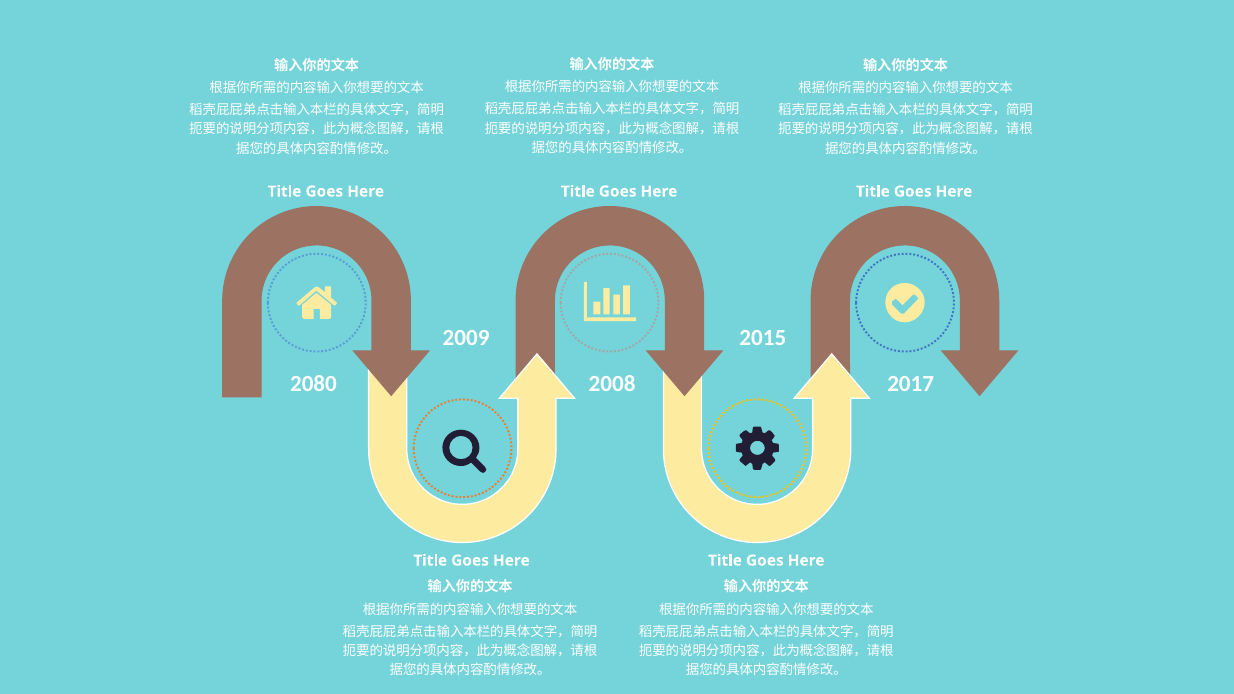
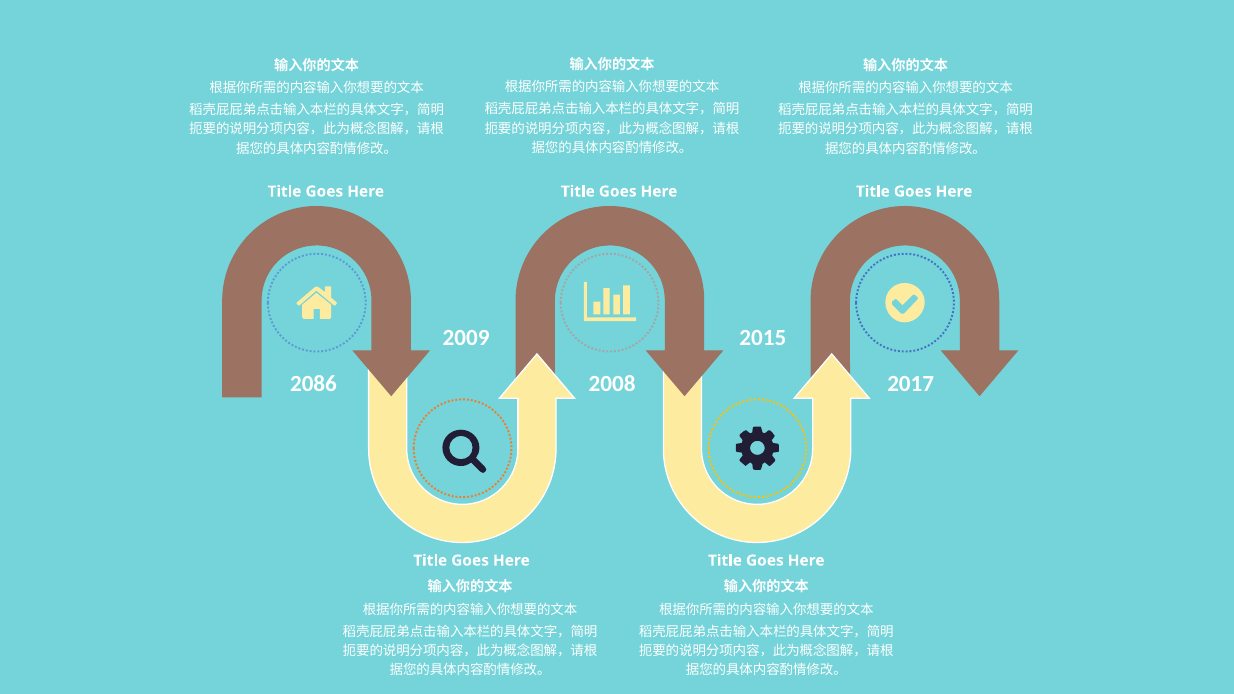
2080: 2080 -> 2086
